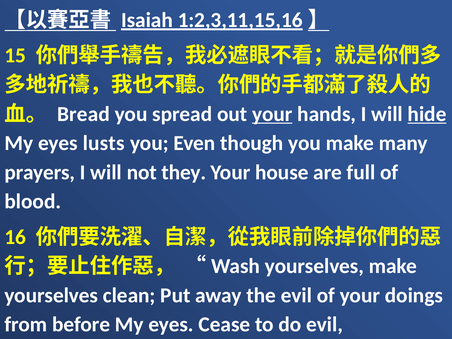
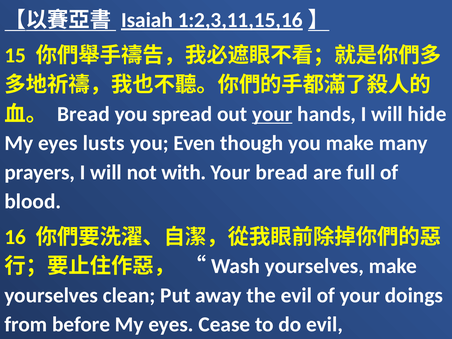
hide underline: present -> none
they: they -> with
Your house: house -> bread
